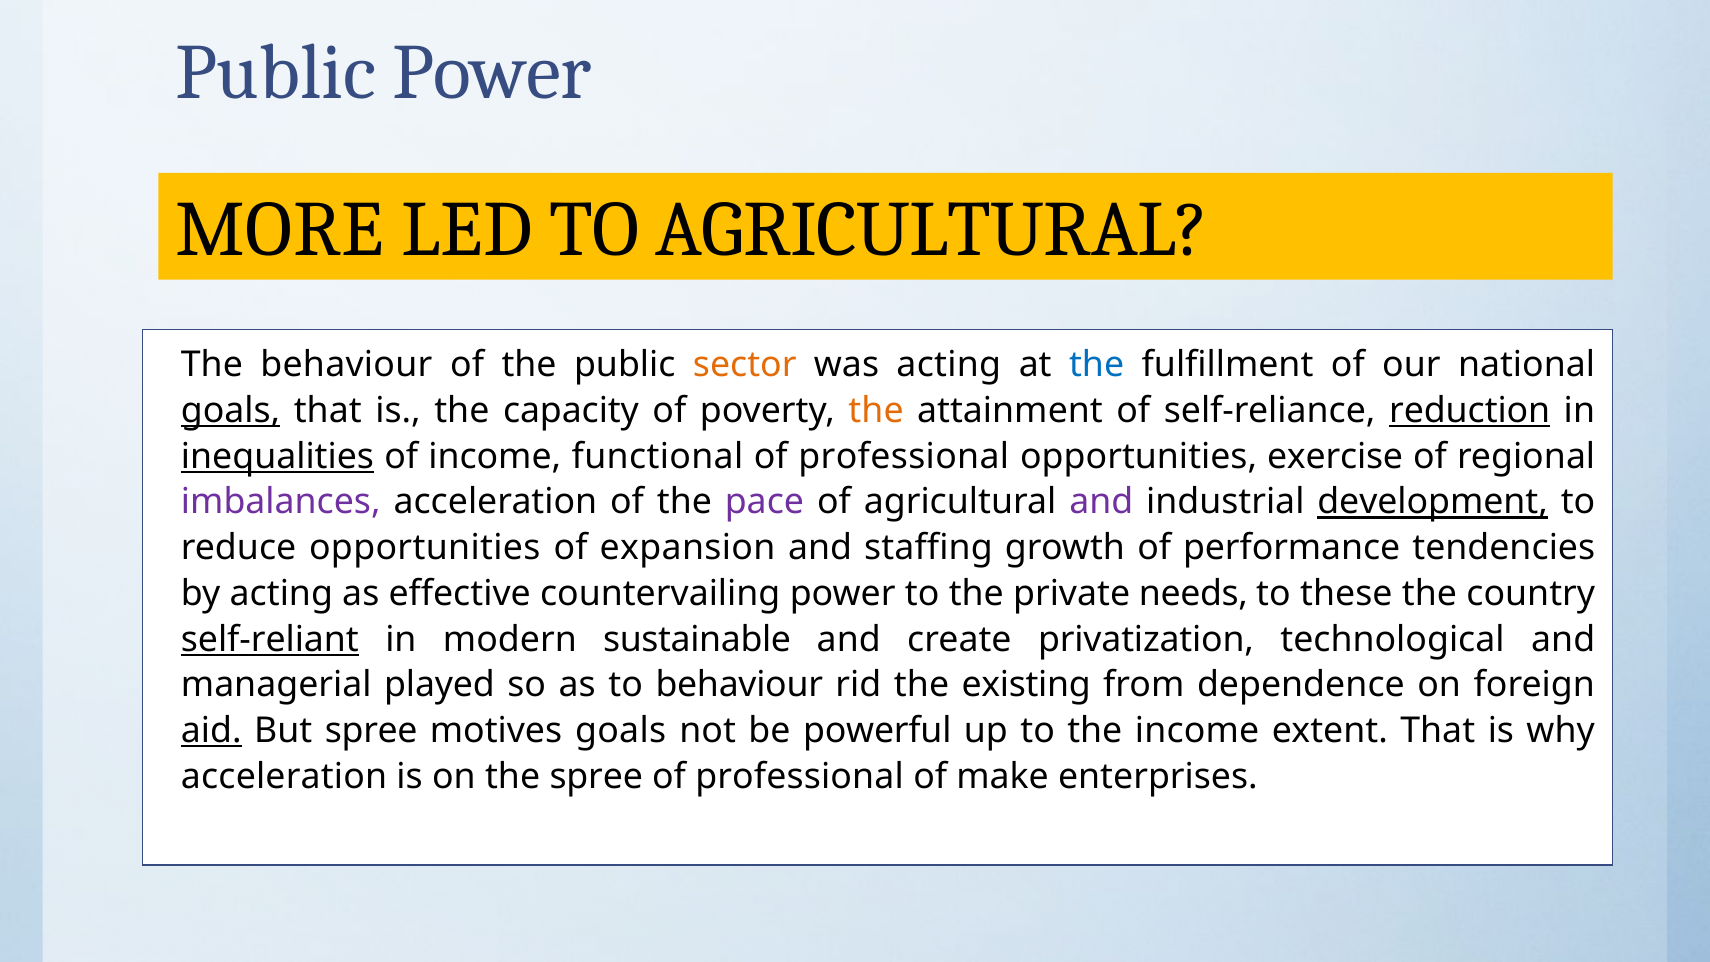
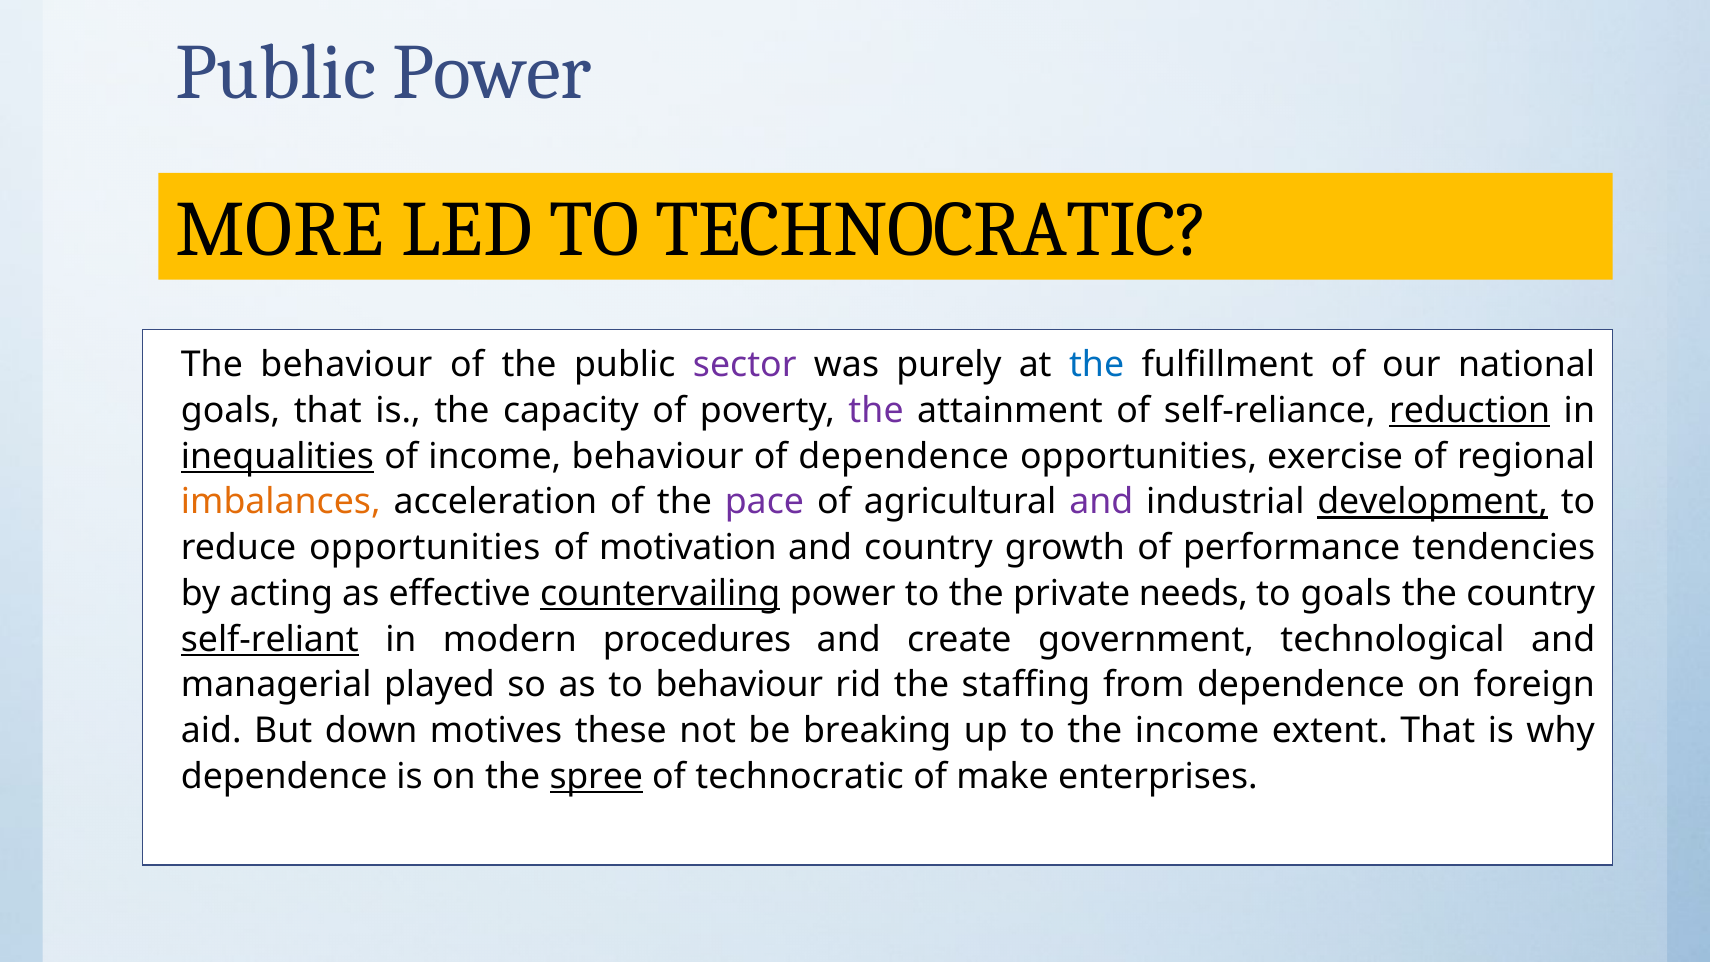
TO AGRICULTURAL: AGRICULTURAL -> TECHNOCRATIC
sector colour: orange -> purple
was acting: acting -> purely
goals at (231, 411) underline: present -> none
the at (876, 411) colour: orange -> purple
income functional: functional -> behaviour
professional at (904, 456): professional -> dependence
imbalances colour: purple -> orange
expansion: expansion -> motivation
and staffing: staffing -> country
countervailing underline: none -> present
to these: these -> goals
sustainable: sustainable -> procedures
privatization: privatization -> government
existing: existing -> staffing
aid underline: present -> none
But spree: spree -> down
motives goals: goals -> these
powerful: powerful -> breaking
acceleration at (284, 777): acceleration -> dependence
spree at (596, 777) underline: none -> present
professional at (800, 777): professional -> technocratic
